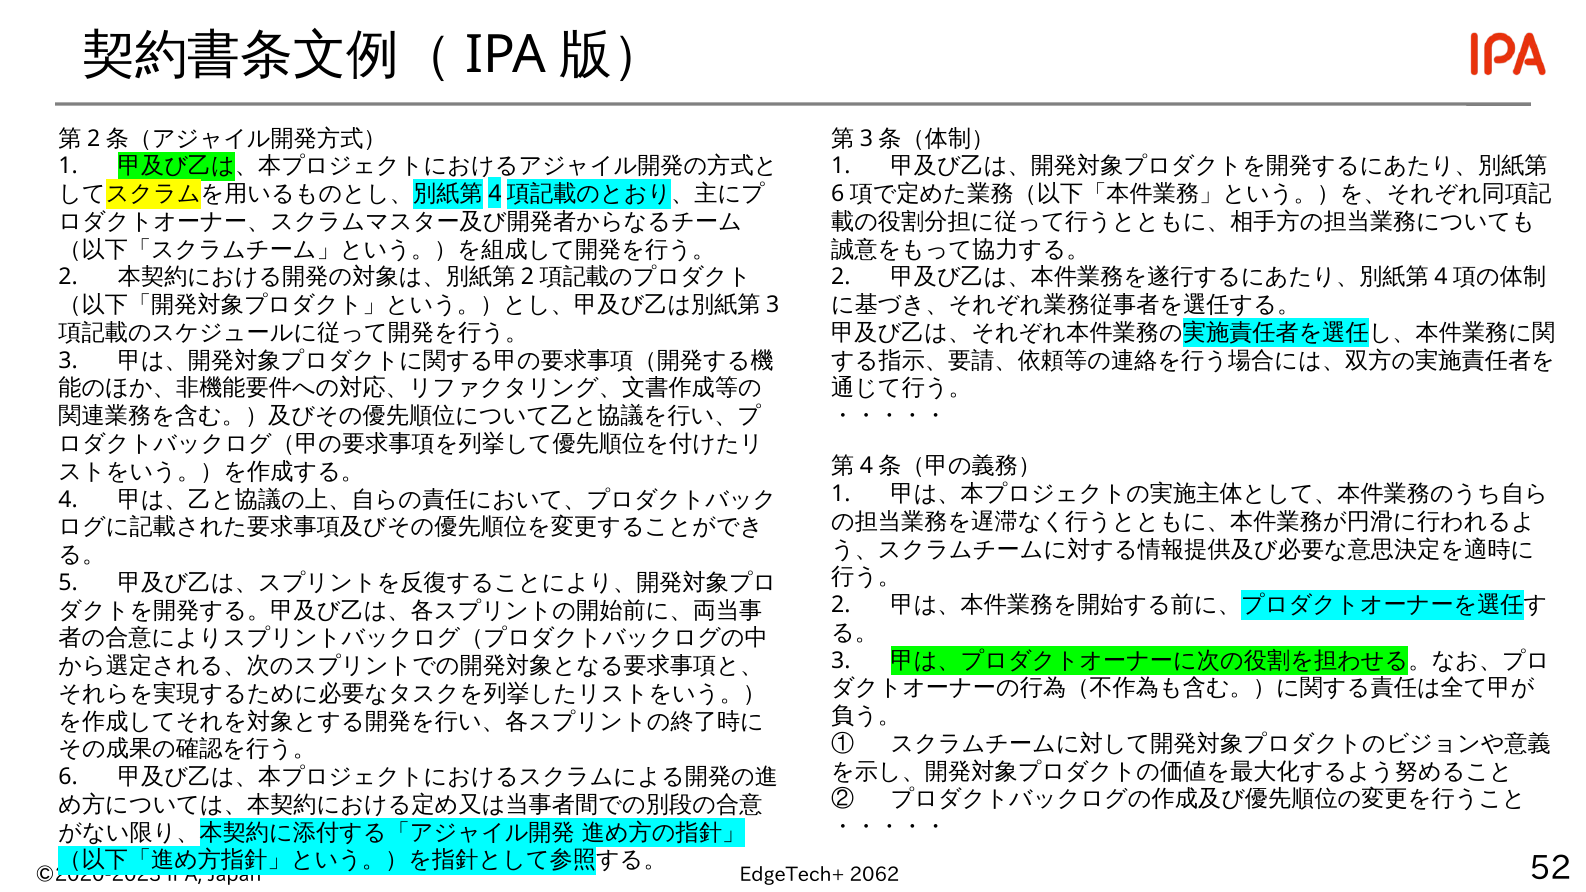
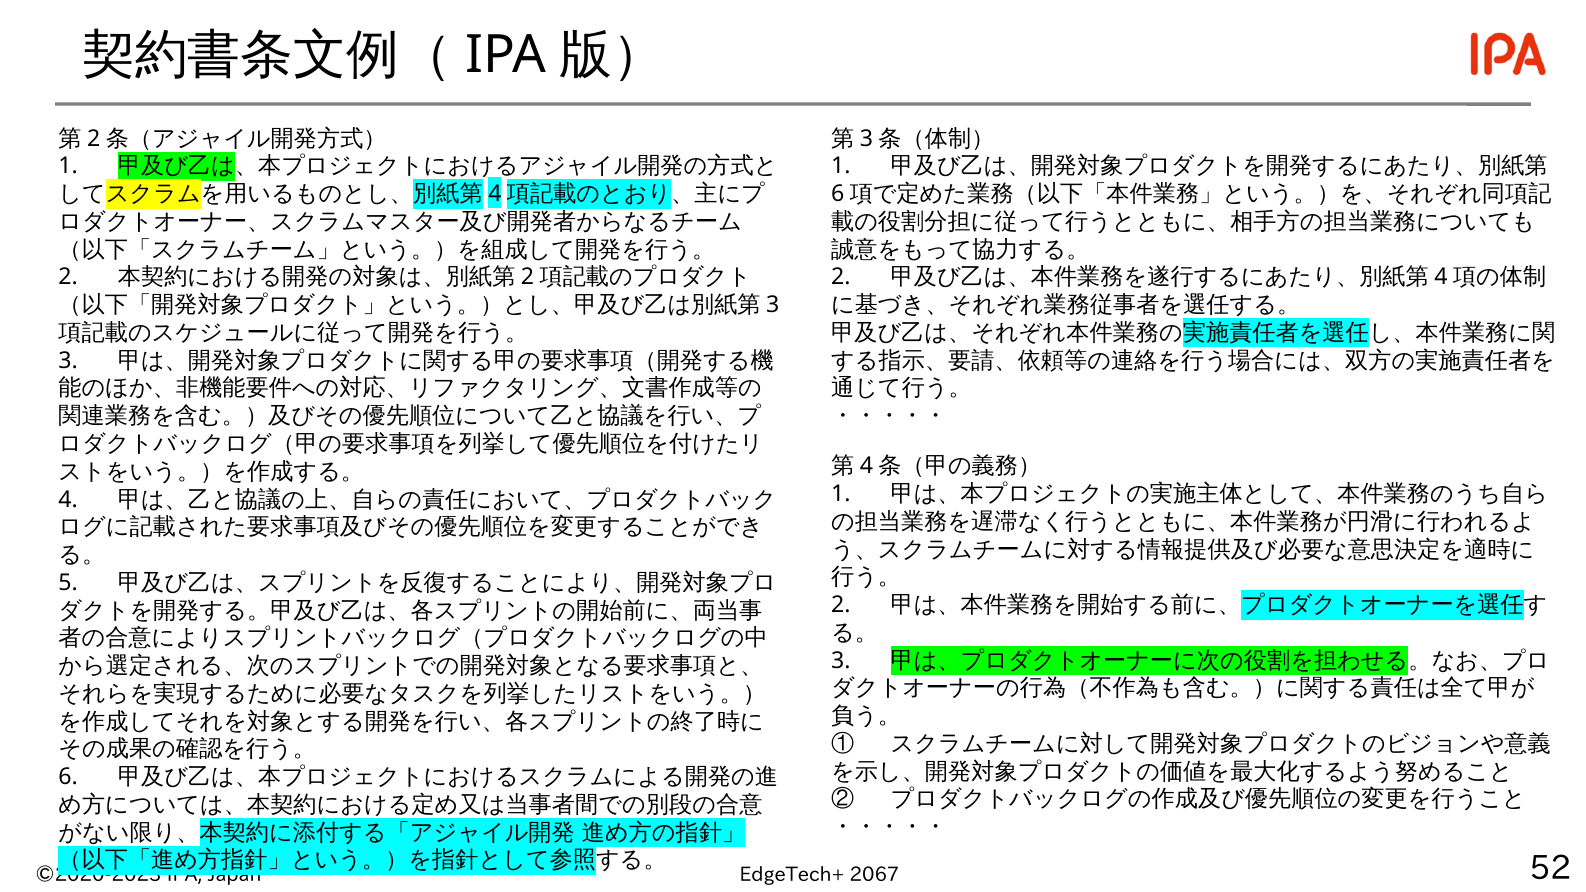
2062: 2062 -> 2067
